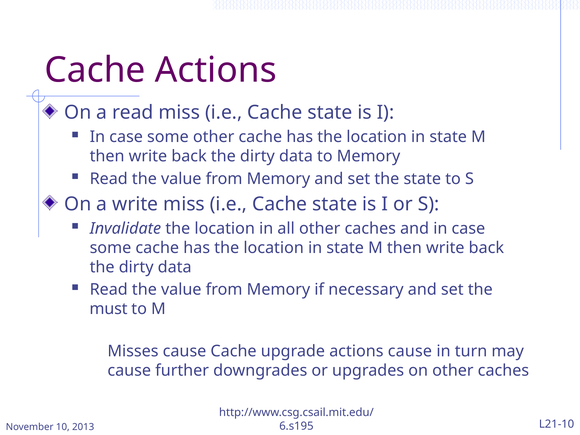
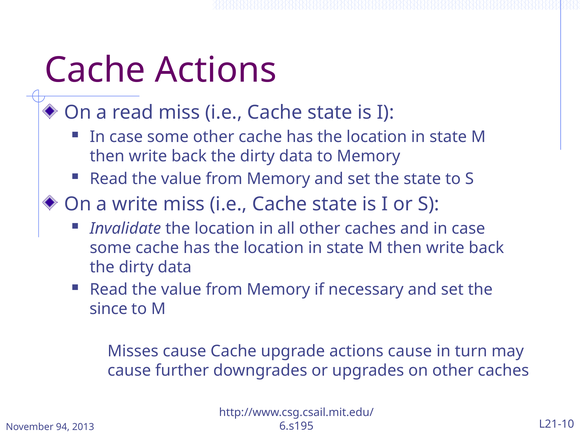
must: must -> since
10: 10 -> 94
